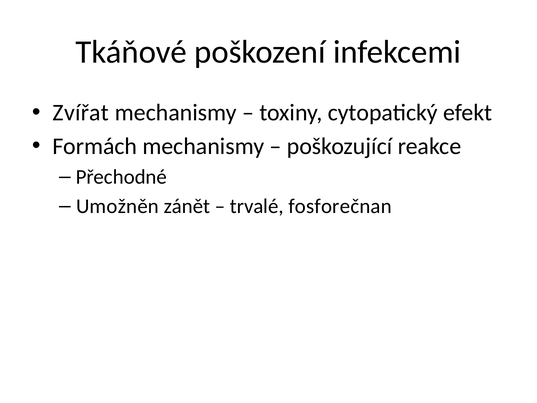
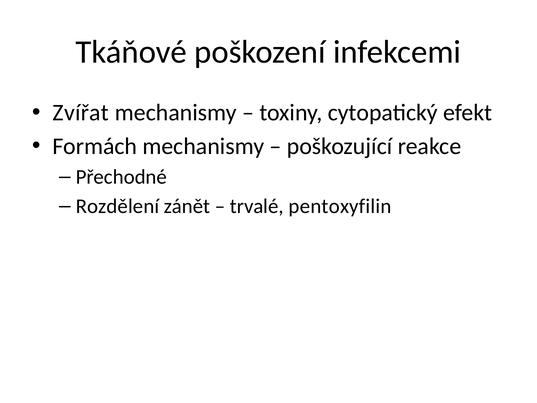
Umožněn: Umožněn -> Rozdělení
fosforečnan: fosforečnan -> pentoxyfilin
